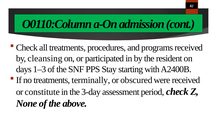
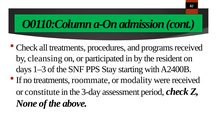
terminally: terminally -> roommate
obscured: obscured -> modality
